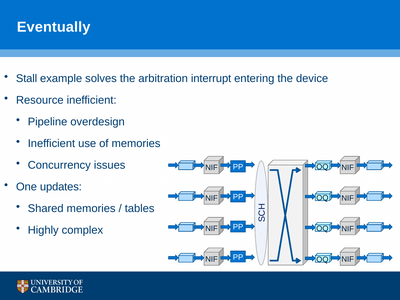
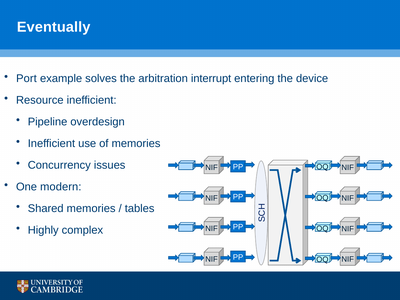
Stall: Stall -> Port
updates: updates -> modern
